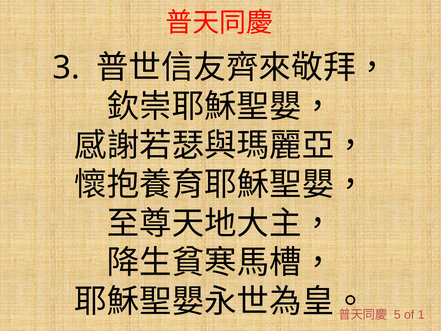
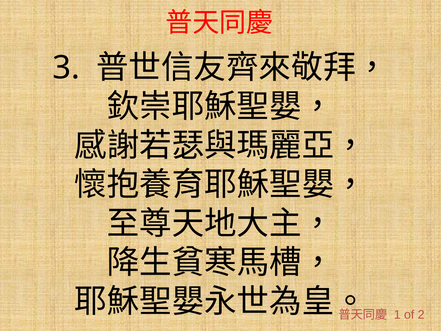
5: 5 -> 1
1: 1 -> 2
